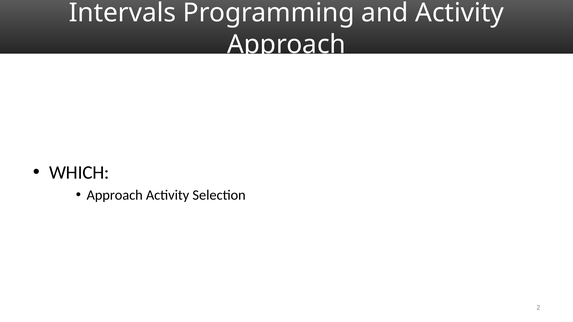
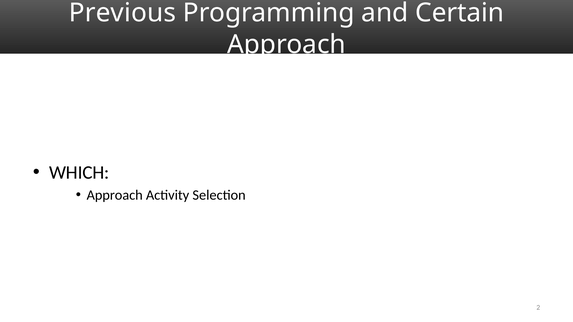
Intervals: Intervals -> Previous
and Activity: Activity -> Certain
